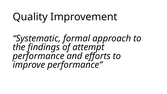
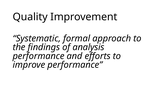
attempt: attempt -> analysis
